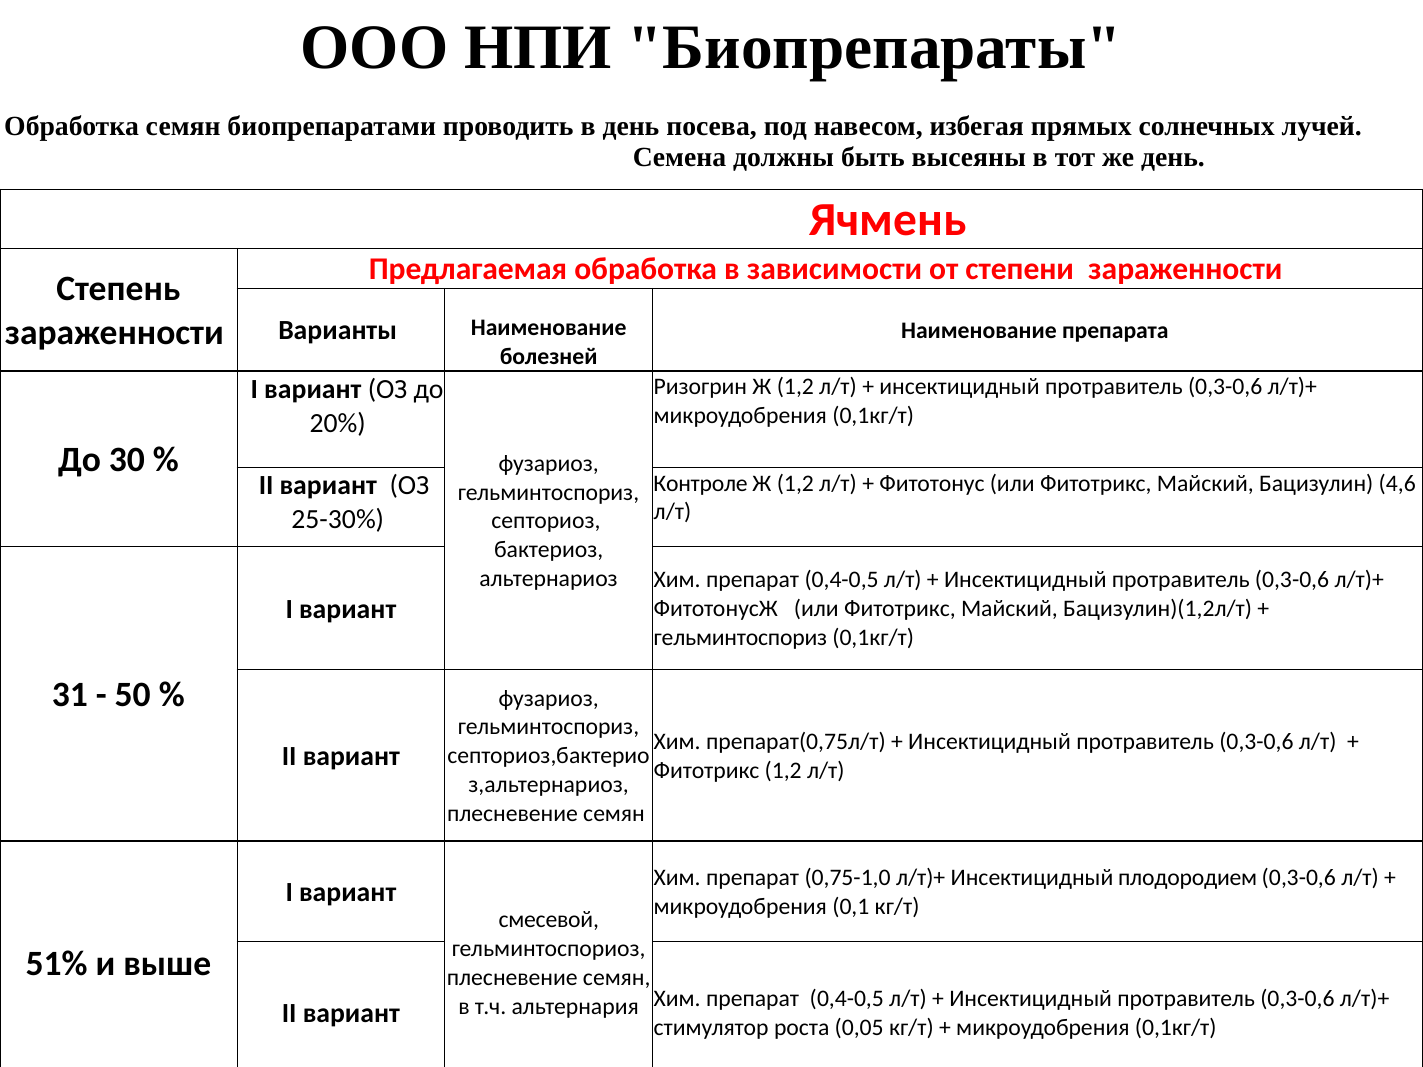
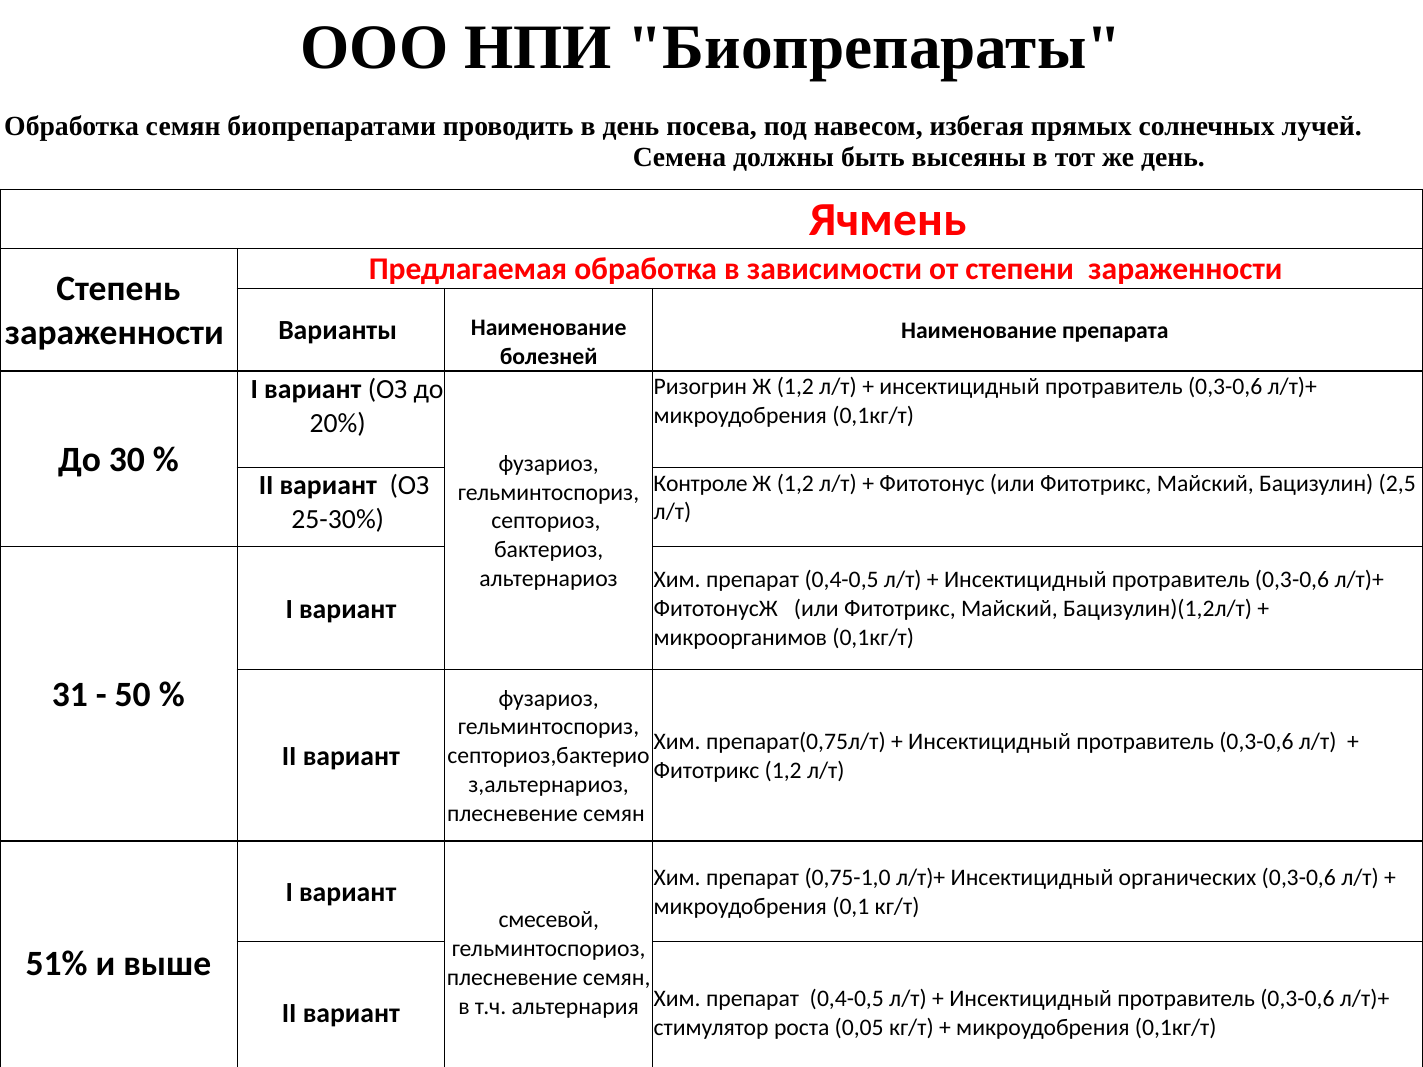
4,6: 4,6 -> 2,5
гельминтоспориз at (740, 638): гельминтоспориз -> микроорганимов
плодородием: плодородием -> органических
